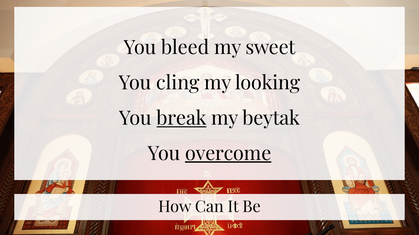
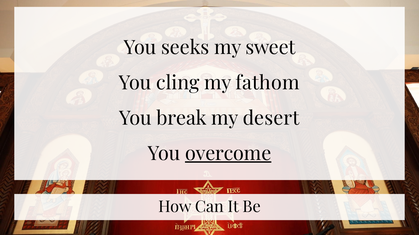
bleed: bleed -> seeks
looking: looking -> fathom
break underline: present -> none
beytak: beytak -> desert
